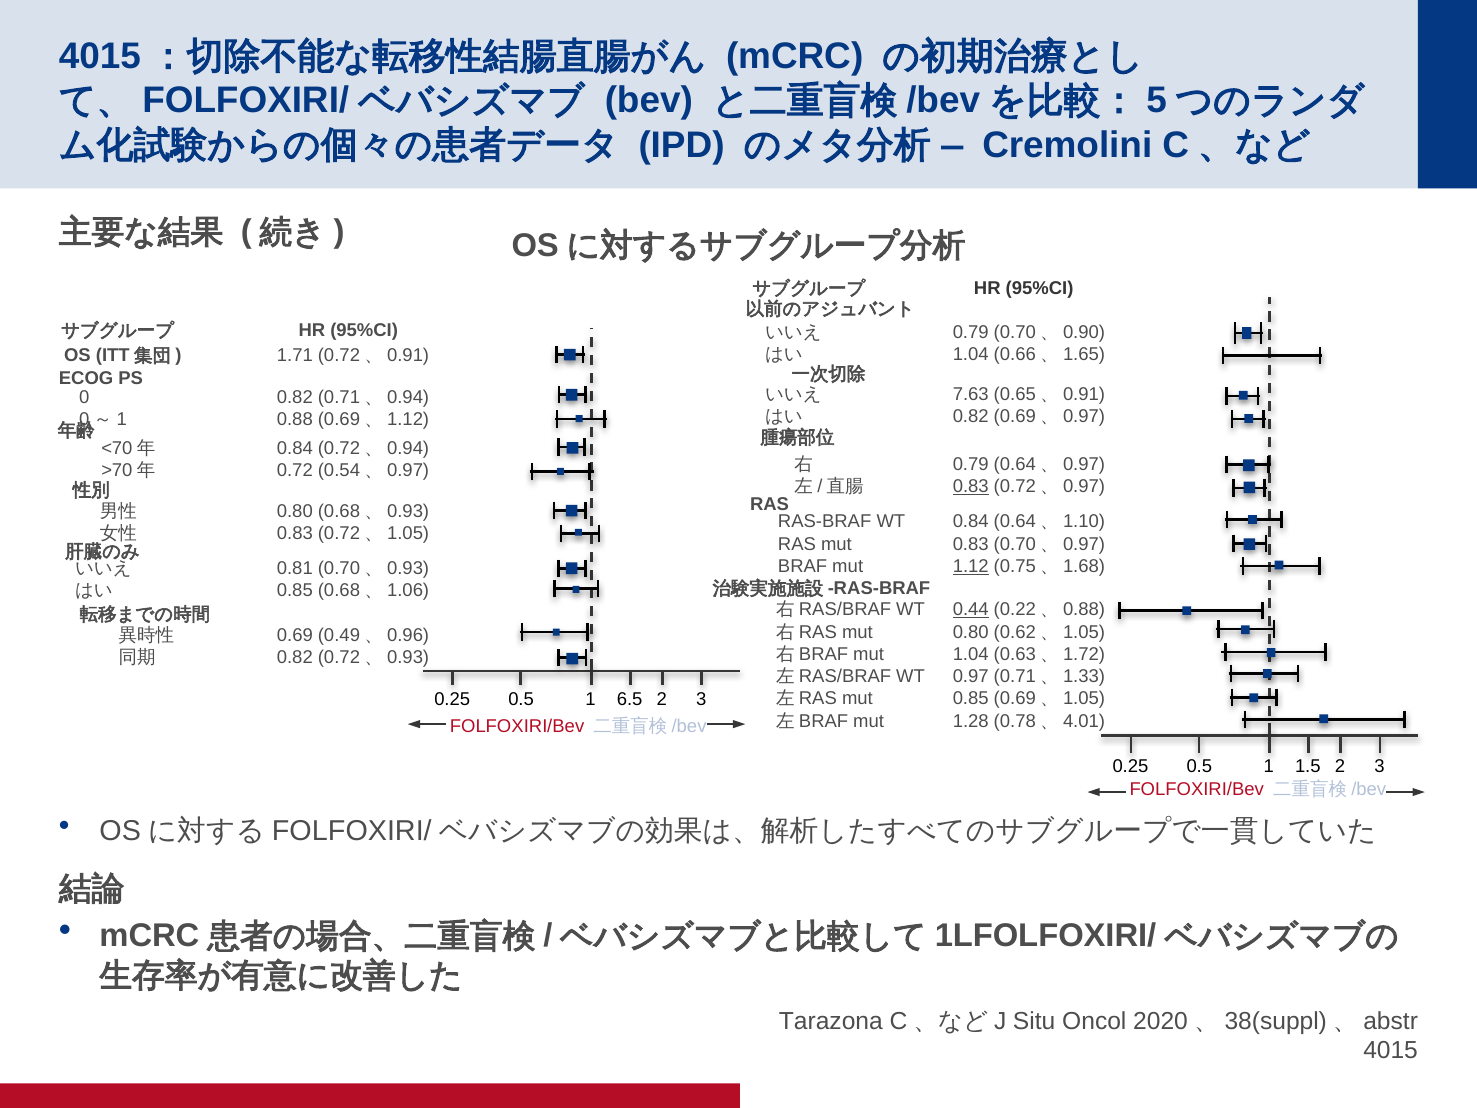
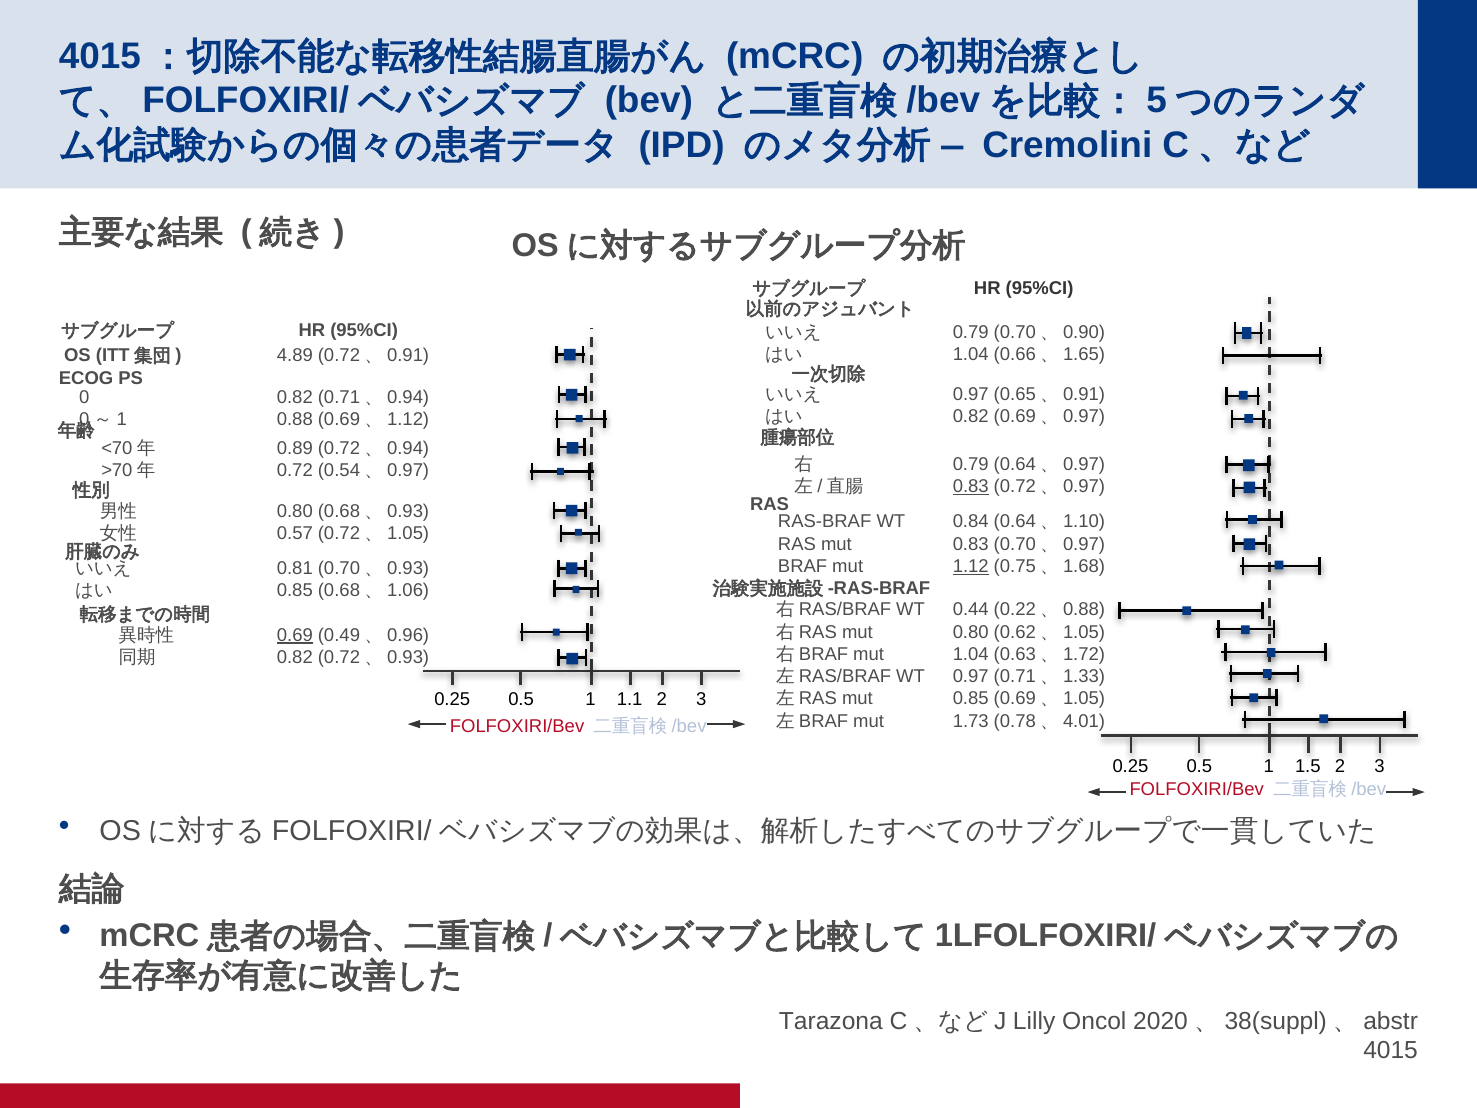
1.71: 1.71 -> 4.89
7.63 at (971, 394): 7.63 -> 0.97
0.84 at (295, 448): 0.84 -> 0.89
0.83 at (295, 534): 0.83 -> 0.57
0.44 underline: present -> none
0.69 underline: none -> present
6.5: 6.5 -> 1.1
1.28: 1.28 -> 1.73
Situ: Situ -> Lilly
